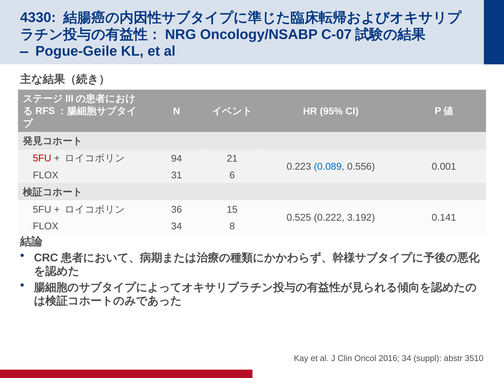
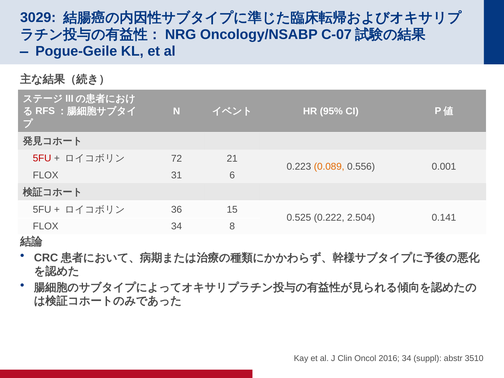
4330: 4330 -> 3029
94: 94 -> 72
0.089 colour: blue -> orange
3.192: 3.192 -> 2.504
